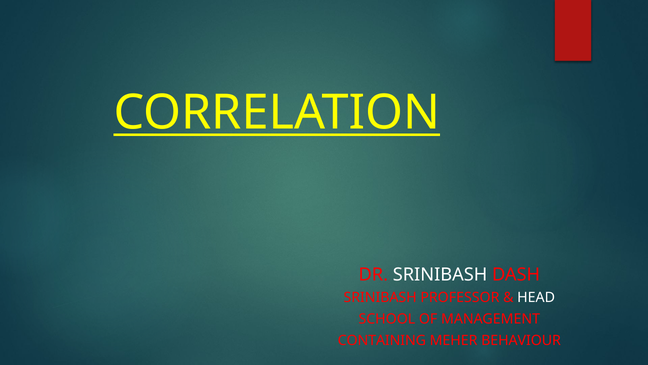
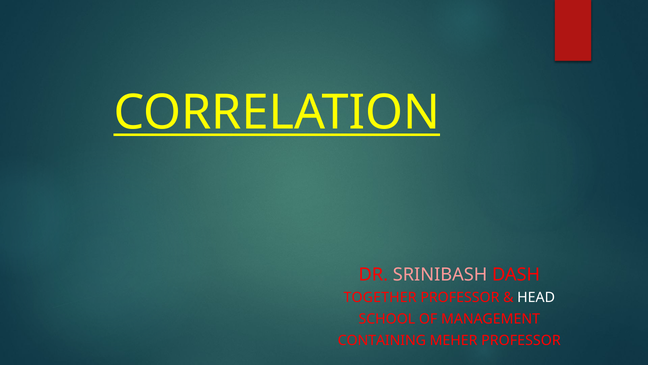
SRINIBASH at (440, 274) colour: white -> pink
SRINIBASH at (380, 297): SRINIBASH -> TOGETHER
MEHER BEHAVIOUR: BEHAVIOUR -> PROFESSOR
